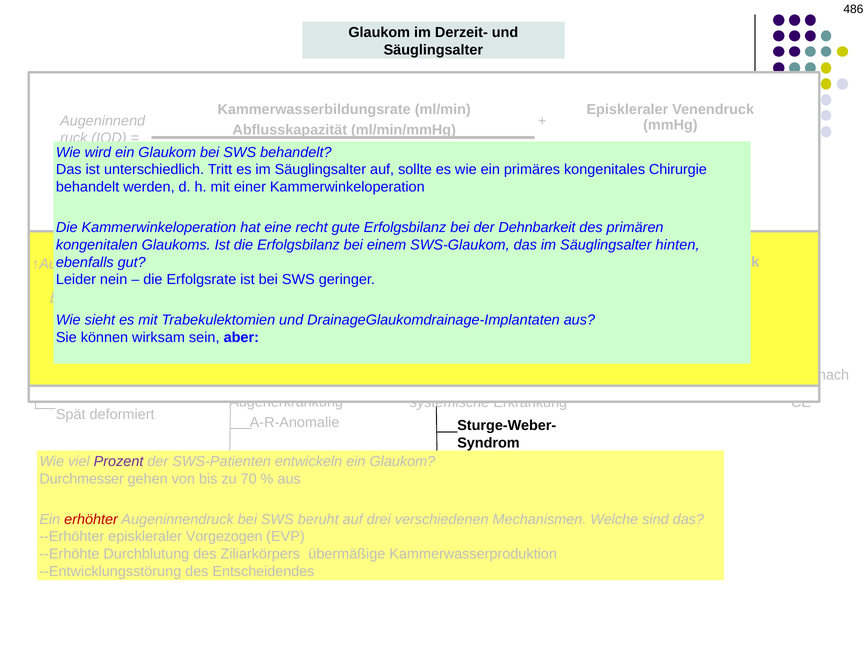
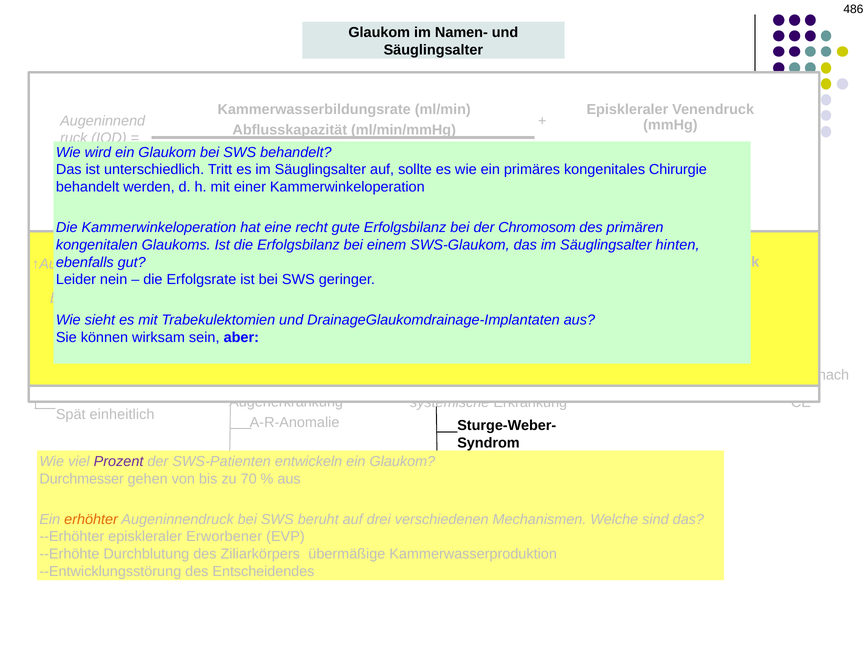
Derzeit-: Derzeit- -> Namen-
Dehnbarkeit: Dehnbarkeit -> Chromosom
deformiert: deformiert -> einheitlich
erhöhter colour: red -> orange
Vorgezogen: Vorgezogen -> Erworbener
